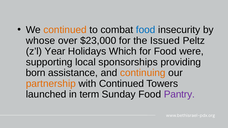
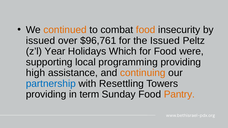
food at (146, 30) colour: blue -> orange
whose at (41, 41): whose -> issued
$23,000: $23,000 -> $96,761
sponsorships: sponsorships -> programming
born: born -> high
partnership colour: orange -> blue
with Continued: Continued -> Resettling
launched at (46, 95): launched -> providing
Pantry colour: purple -> orange
